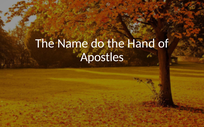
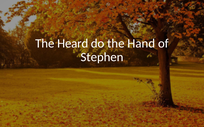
Name: Name -> Heard
Apostles: Apostles -> Stephen
